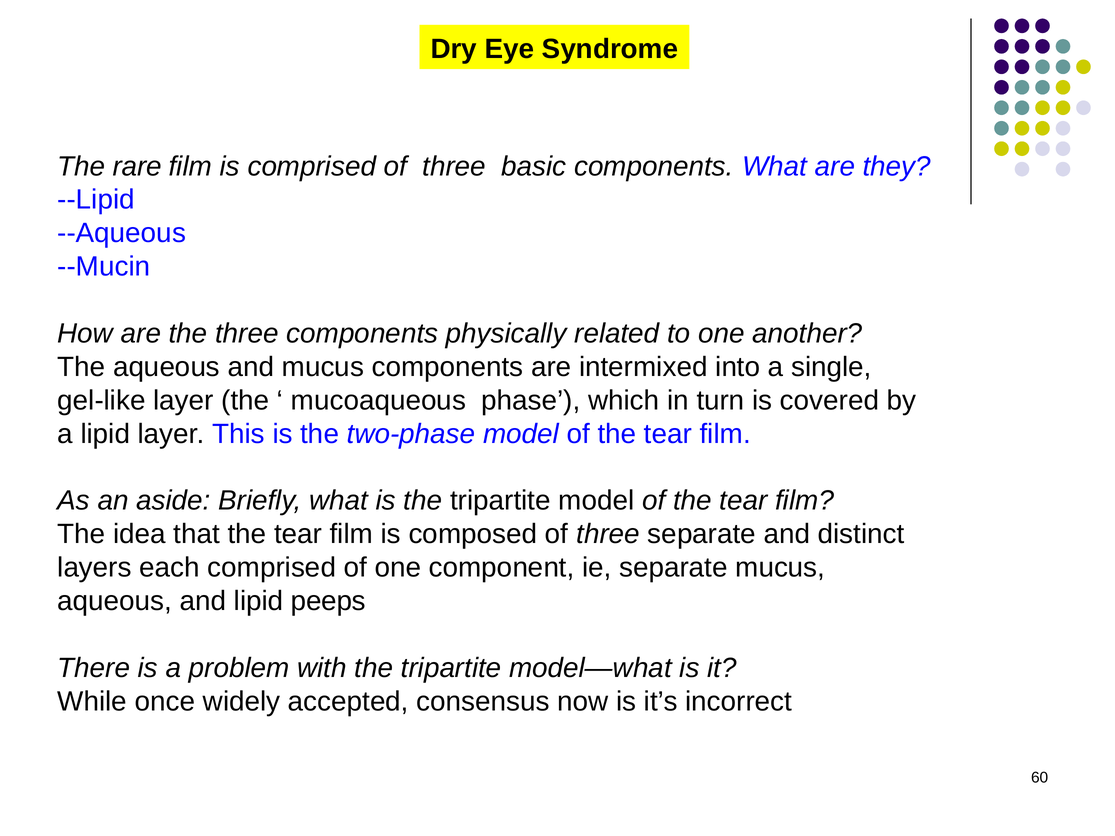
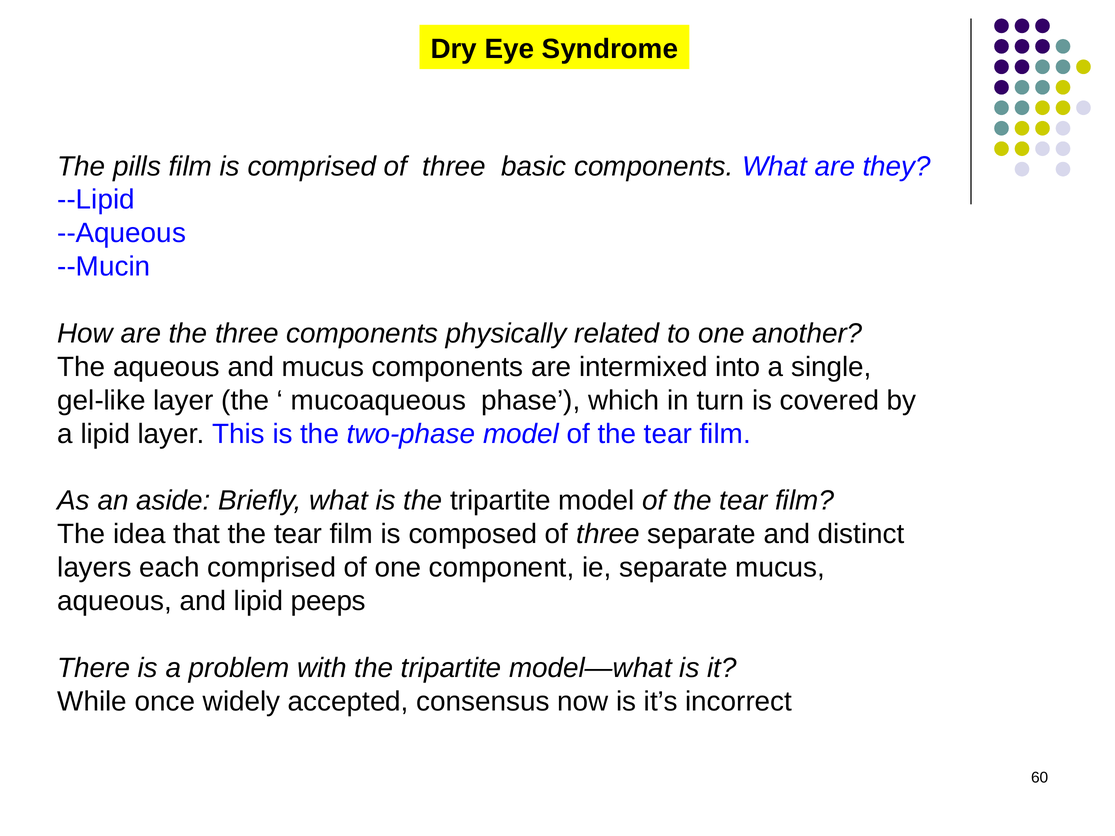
rare: rare -> pills
